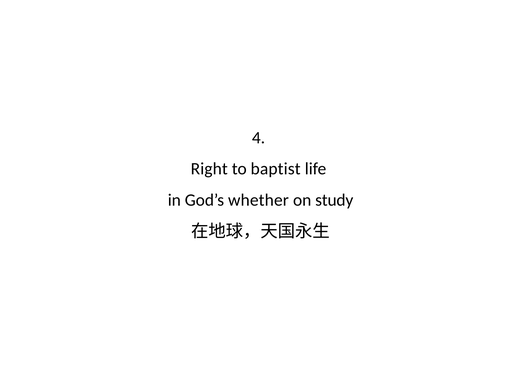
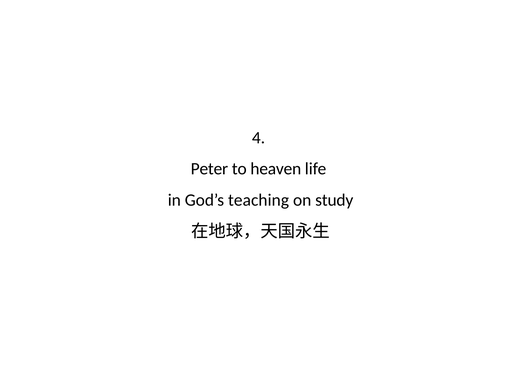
Right: Right -> Peter
baptist: baptist -> heaven
whether: whether -> teaching
